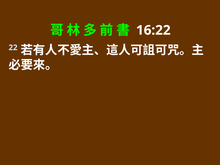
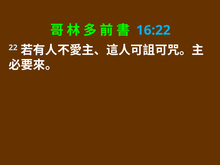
16:22 colour: white -> light blue
